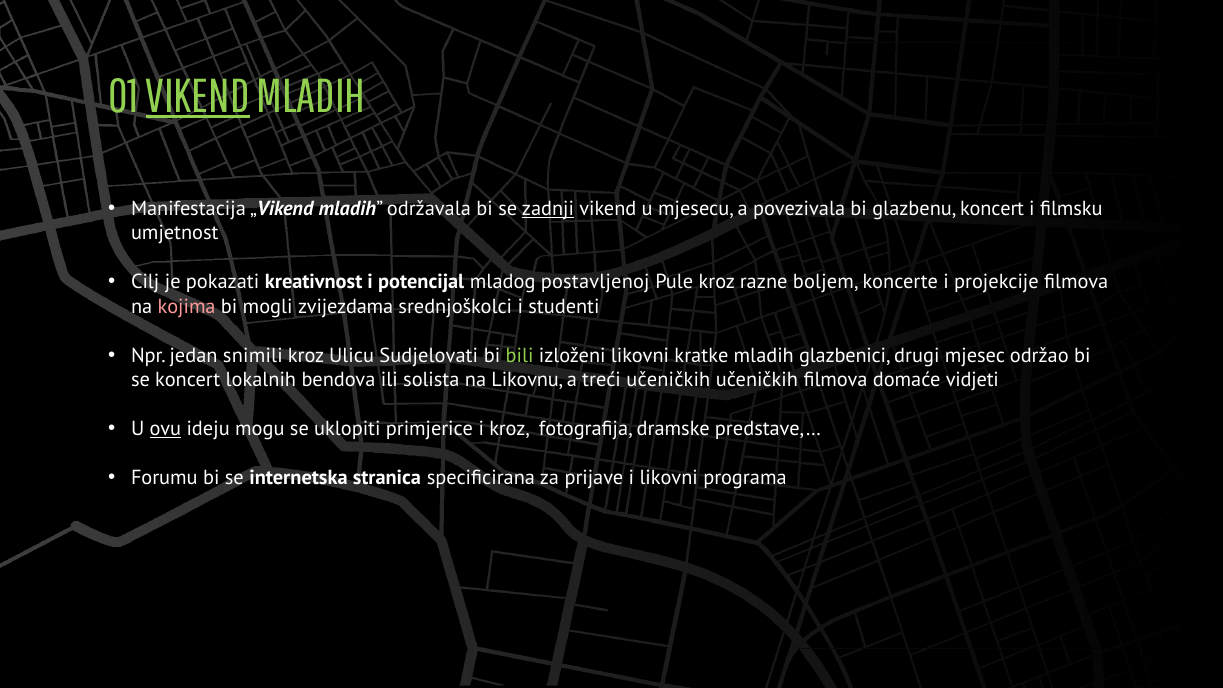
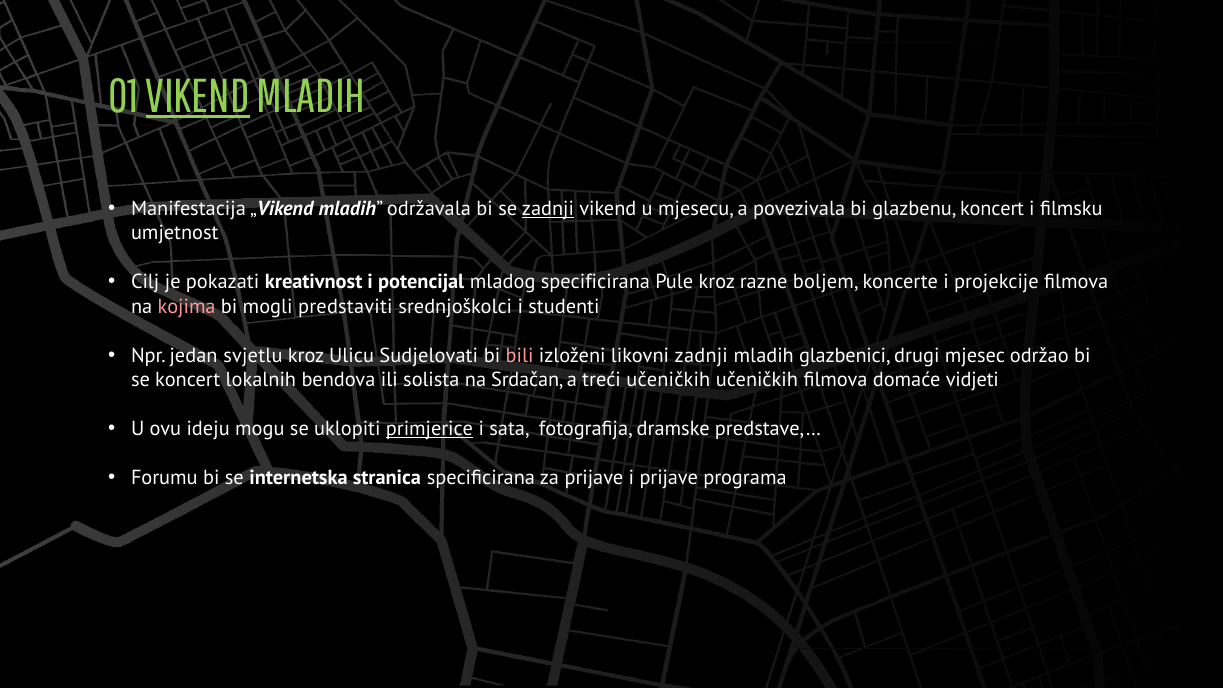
mladog postavljenoj: postavljenoj -> specificirana
zvijezdama: zvijezdama -> predstaviti
snimili: snimili -> svjetlu
bili colour: light green -> pink
likovni kratke: kratke -> zadnji
Likovnu: Likovnu -> Srdačan
ovu underline: present -> none
primjerice underline: none -> present
i kroz: kroz -> sata
i likovni: likovni -> prijave
